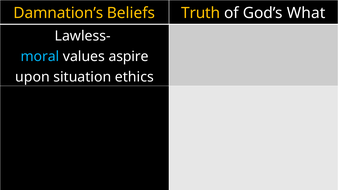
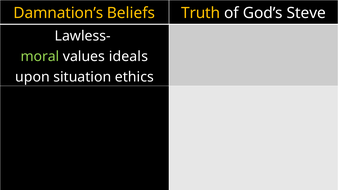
What: What -> Steve
moral colour: light blue -> light green
aspire: aspire -> ideals
